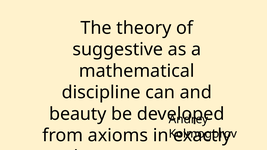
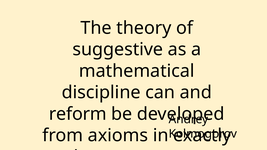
beauty: beauty -> reform
